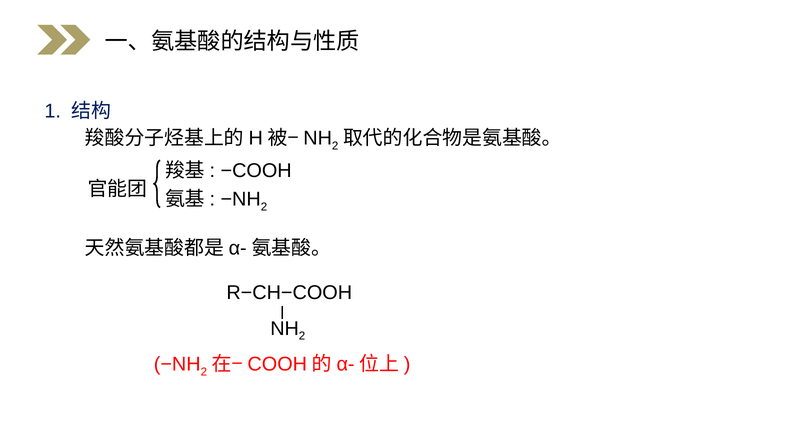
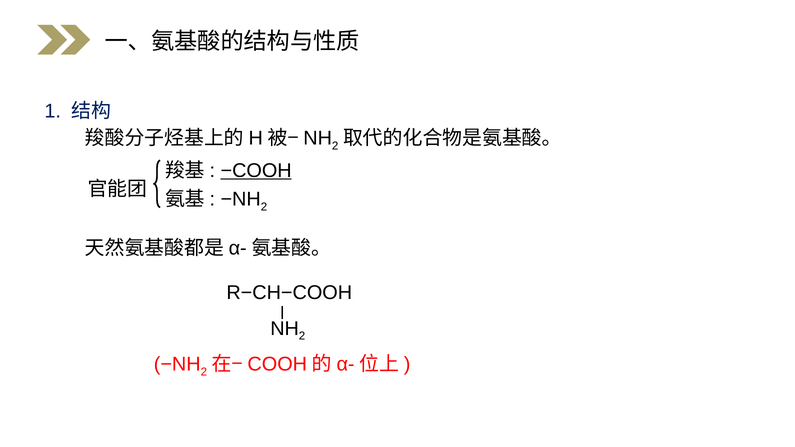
−COOH underline: none -> present
